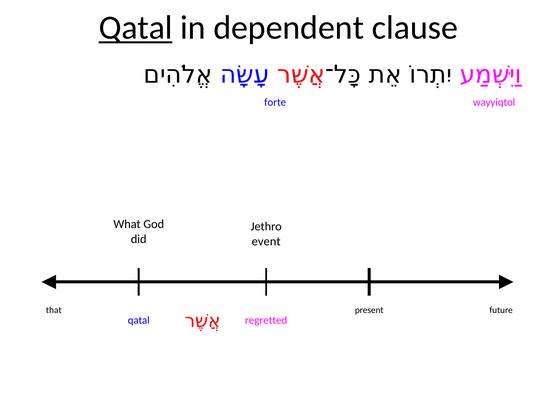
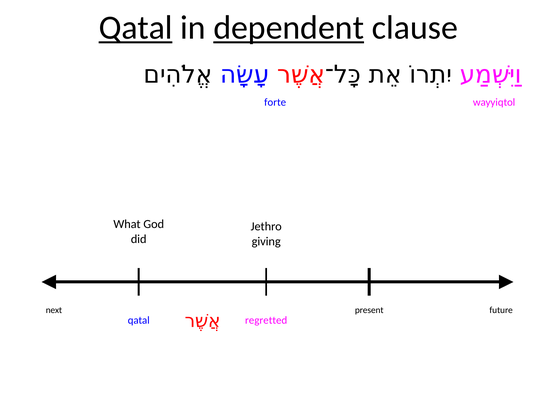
dependent underline: none -> present
event: event -> giving
that: that -> next
